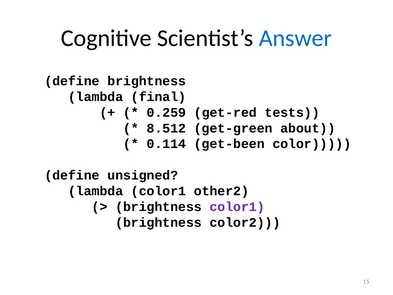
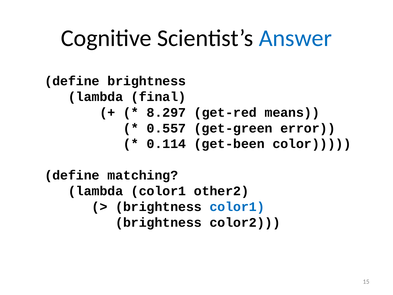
0.259: 0.259 -> 8.297
tests: tests -> means
8.512: 8.512 -> 0.557
about: about -> error
unsigned: unsigned -> matching
color1 at (237, 207) colour: purple -> blue
